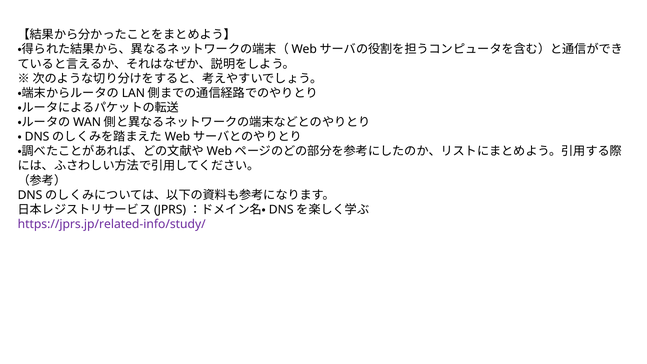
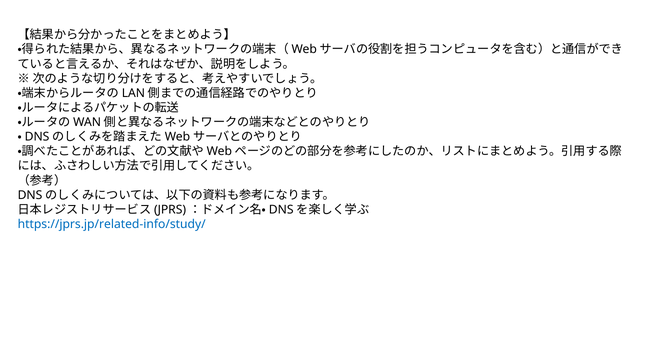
https://jprs.jp/related-info/study/ colour: purple -> blue
